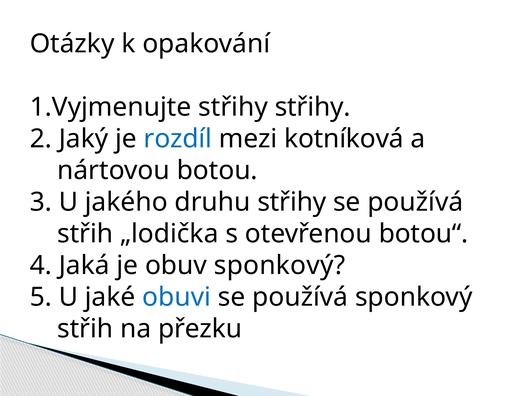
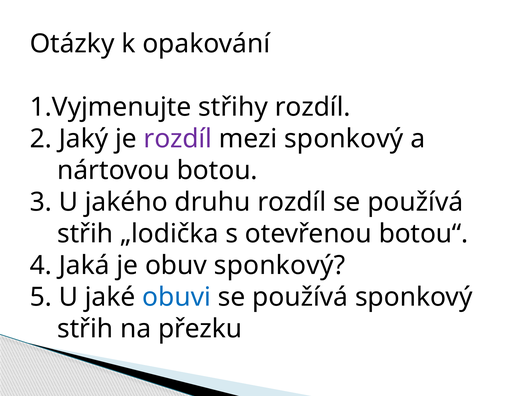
střihy střihy: střihy -> rozdíl
rozdíl at (178, 139) colour: blue -> purple
mezi kotníková: kotníková -> sponkový
druhu střihy: střihy -> rozdíl
